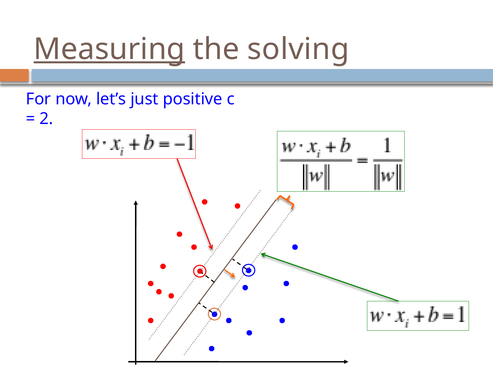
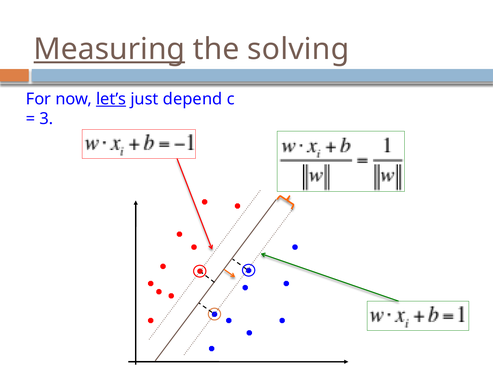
let’s underline: none -> present
positive: positive -> depend
2: 2 -> 3
